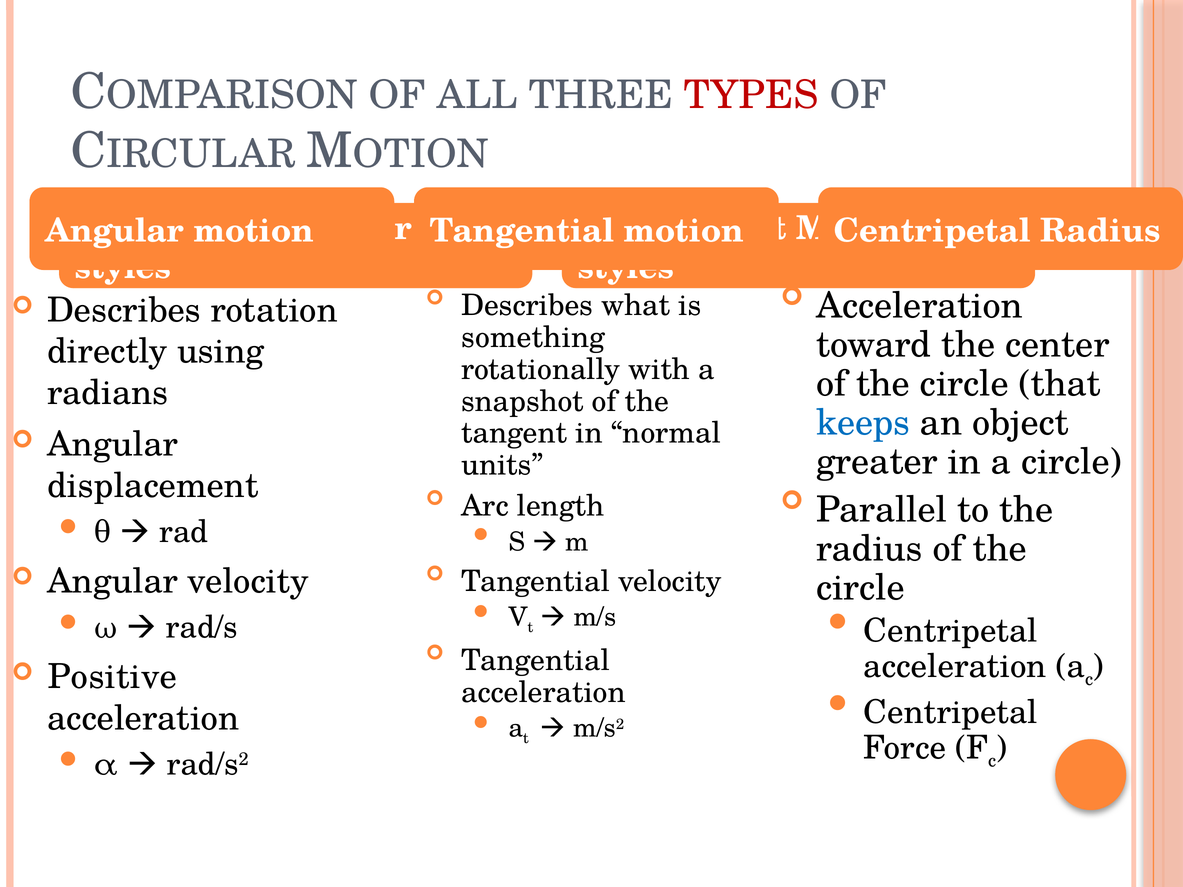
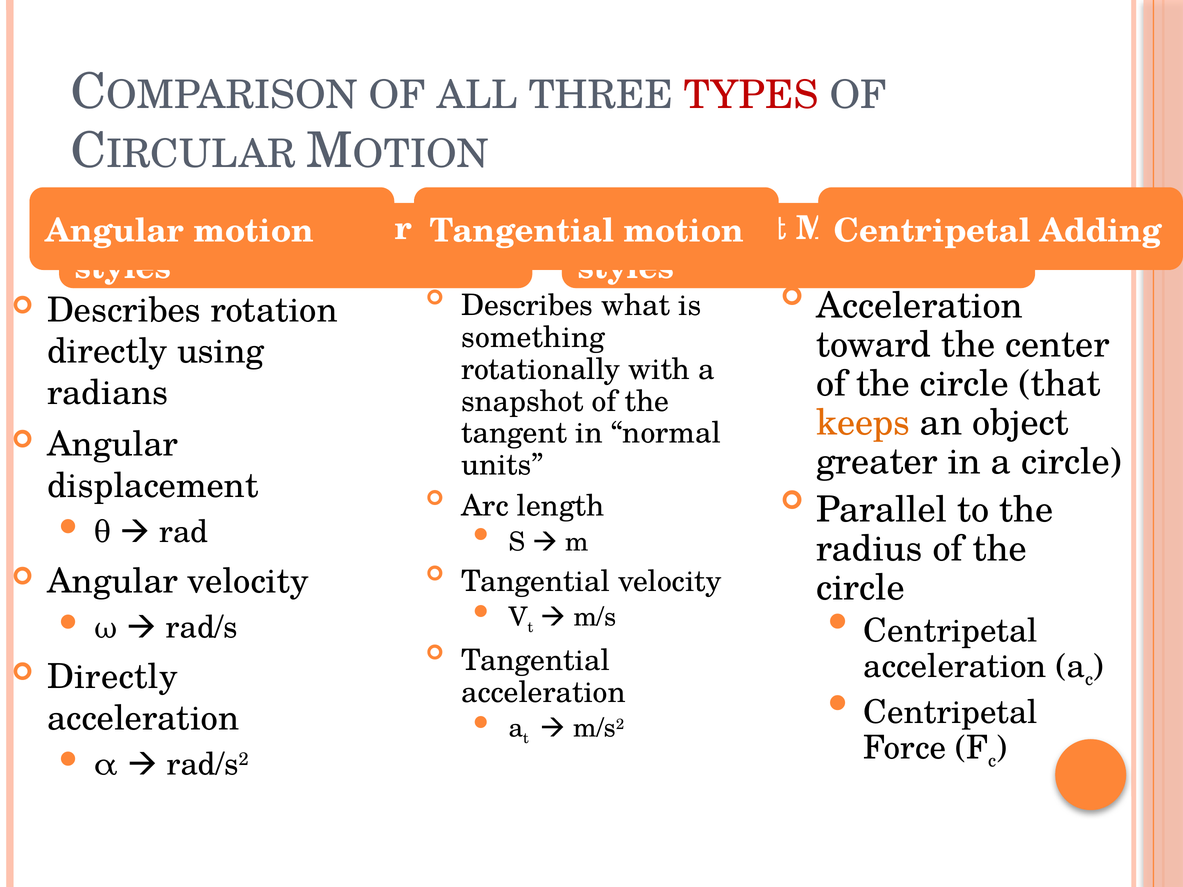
Radius at (1100, 231): Radius -> Adding
keeps colour: blue -> orange
Positive at (112, 677): Positive -> Directly
